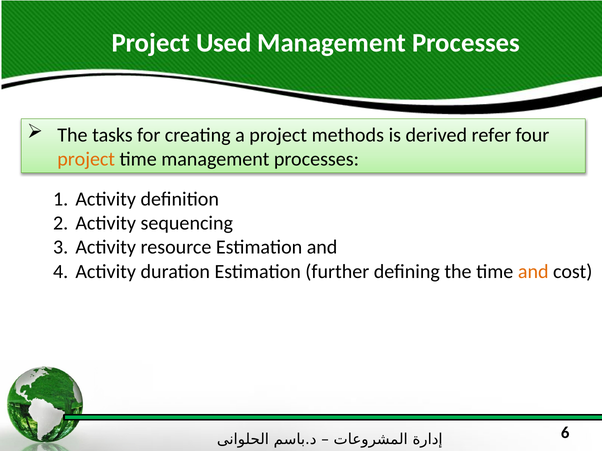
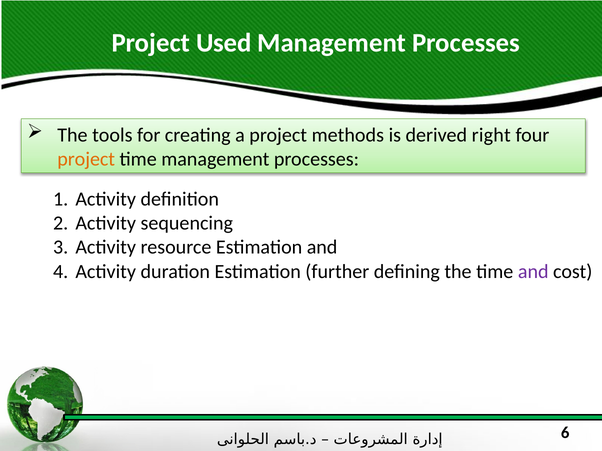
tasks: tasks -> tools
refer: refer -> right
and at (533, 272) colour: orange -> purple
